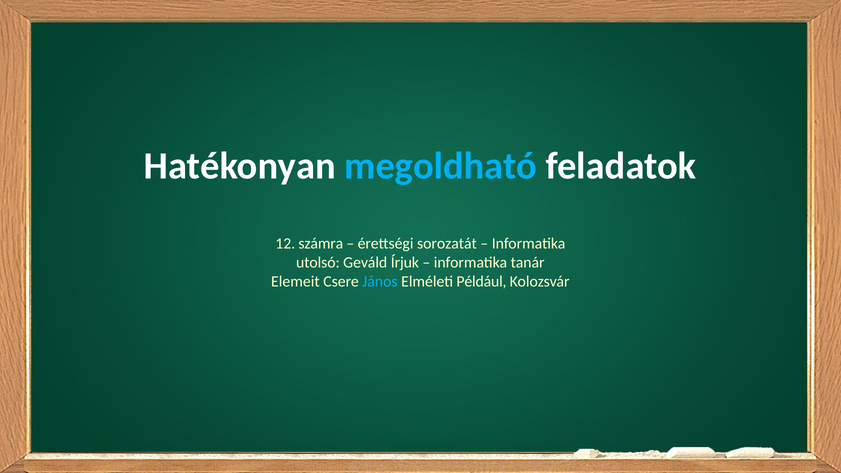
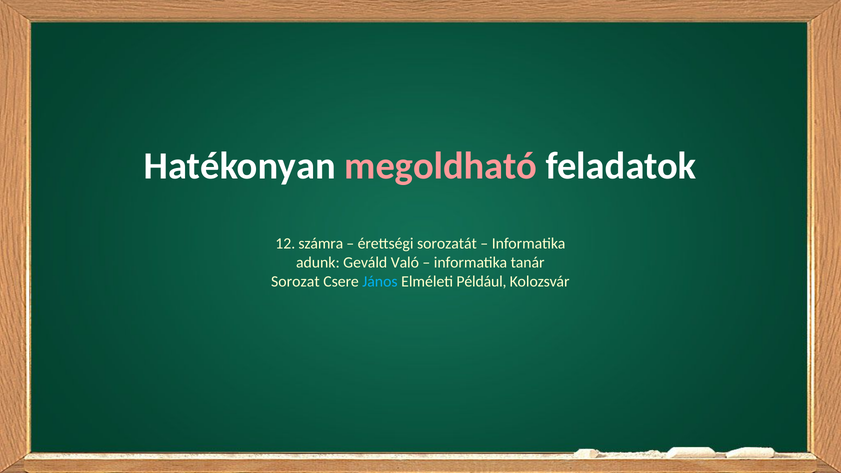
megoldható colour: light blue -> pink
utolsó: utolsó -> adunk
Írjuk: Írjuk -> Való
Elemeit: Elemeit -> Sorozat
